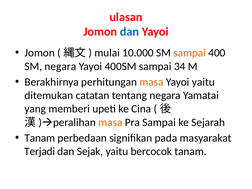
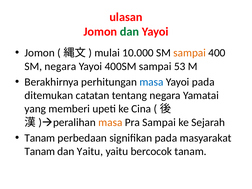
dan at (130, 32) colour: blue -> green
34: 34 -> 53
masa at (151, 82) colour: orange -> blue
Yayoi yaitu: yaitu -> pada
Terjadi at (40, 151): Terjadi -> Tanam
dan Sejak: Sejak -> Yaitu
